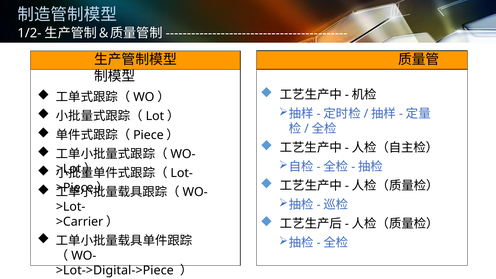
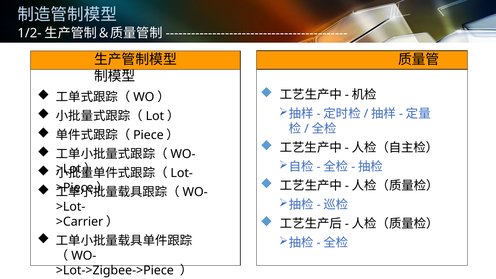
>Lot->Digital->Piece: >Lot->Digital->Piece -> >Lot->Zigbee->Piece
